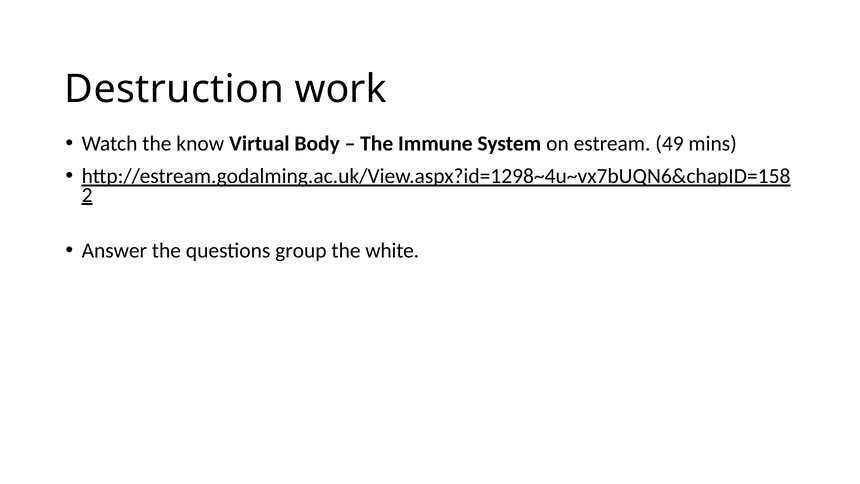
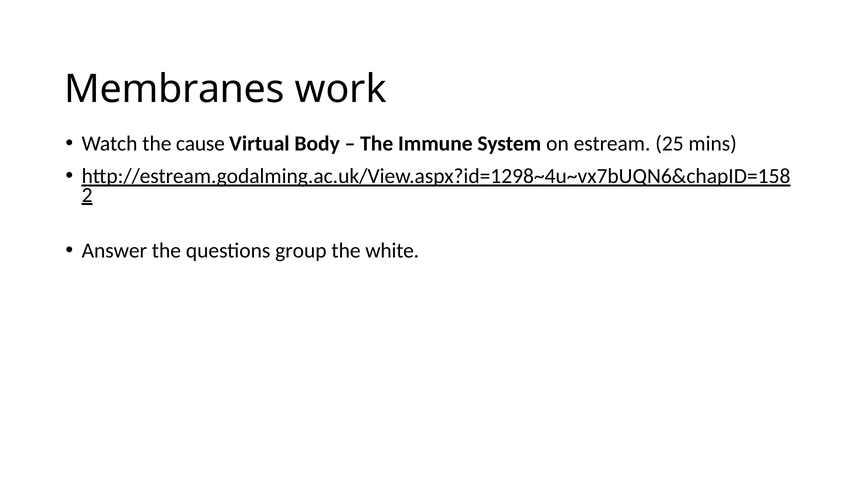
Destruction: Destruction -> Membranes
know: know -> cause
49: 49 -> 25
